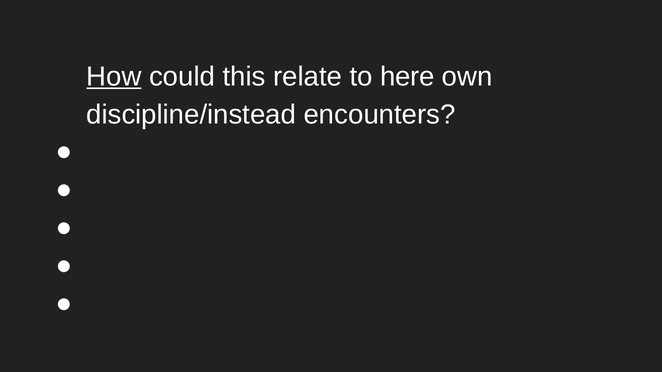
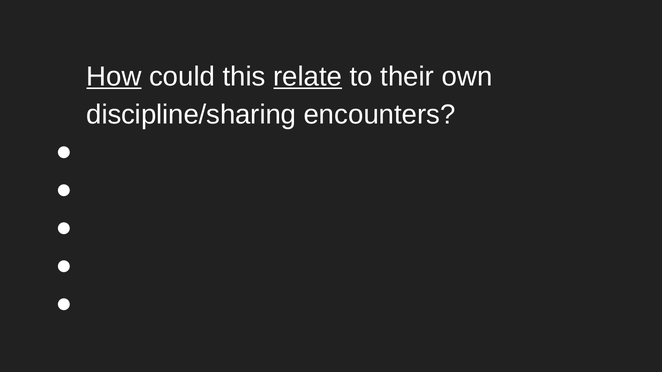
relate underline: none -> present
here: here -> their
discipline/instead: discipline/instead -> discipline/sharing
